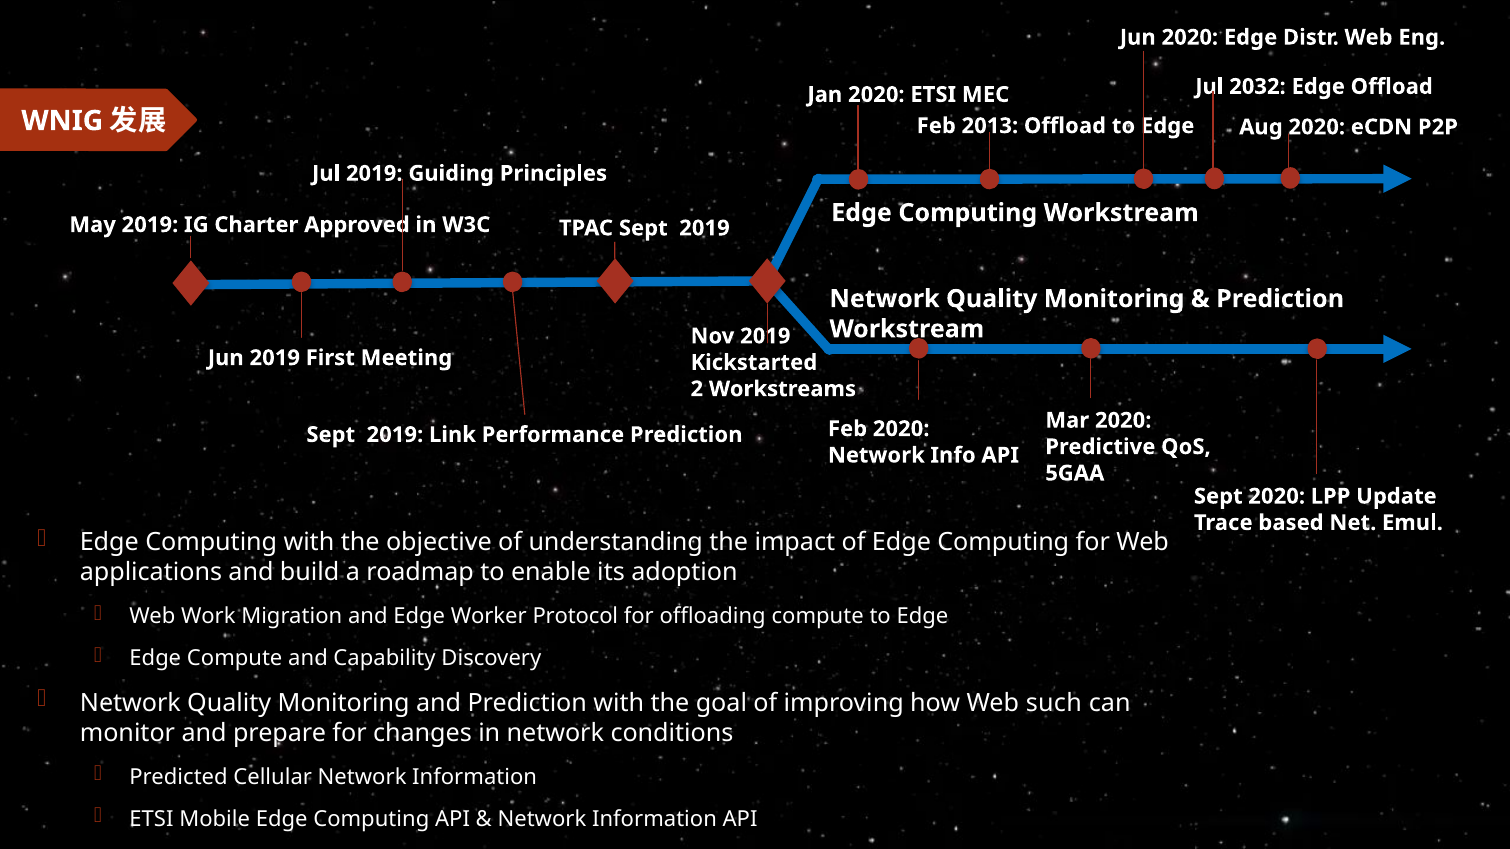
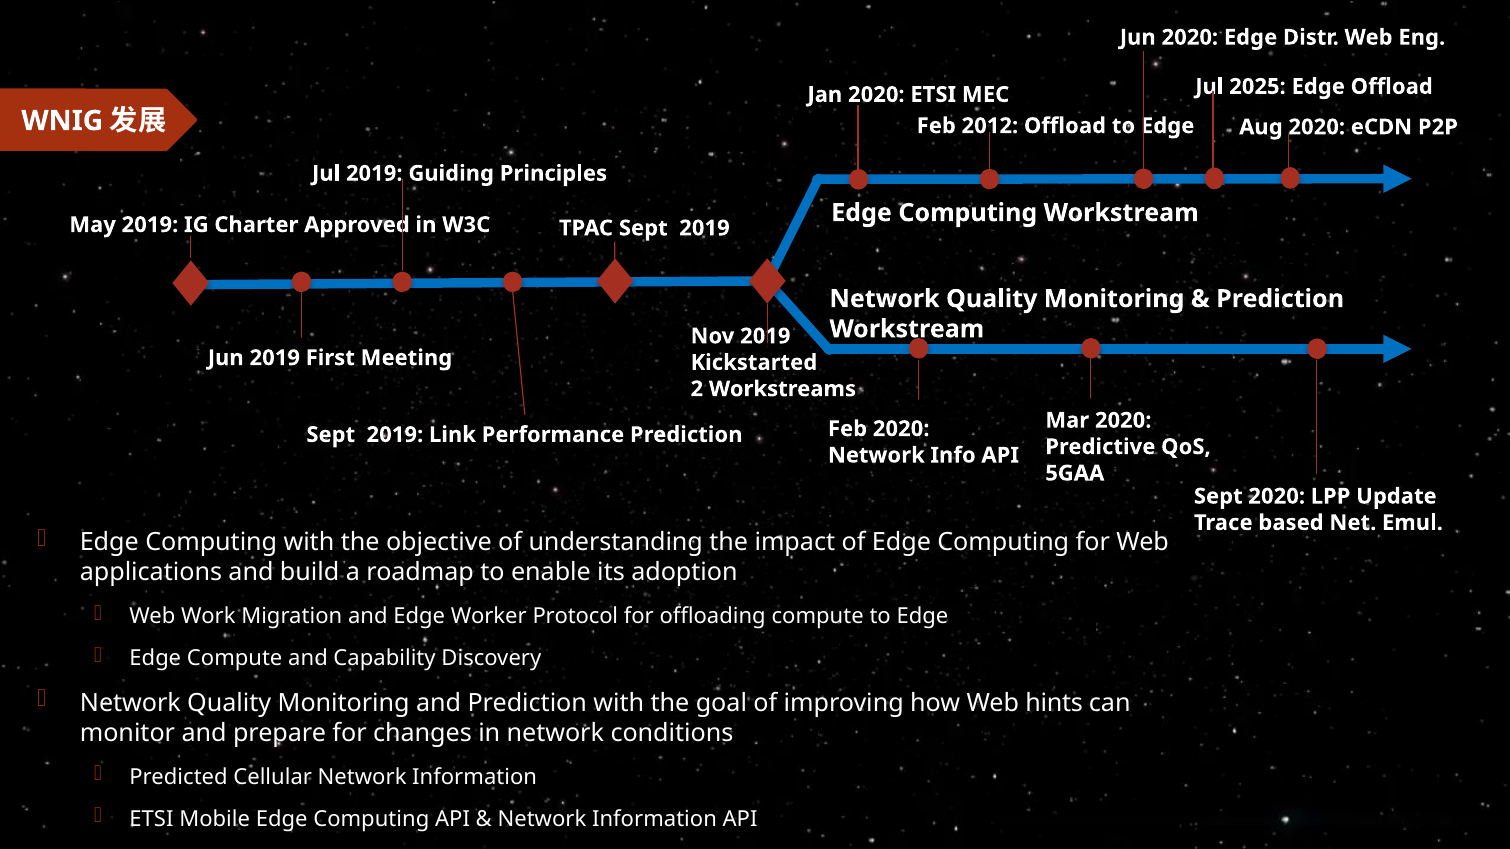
2032: 2032 -> 2025
2013: 2013 -> 2012
such: such -> hints
